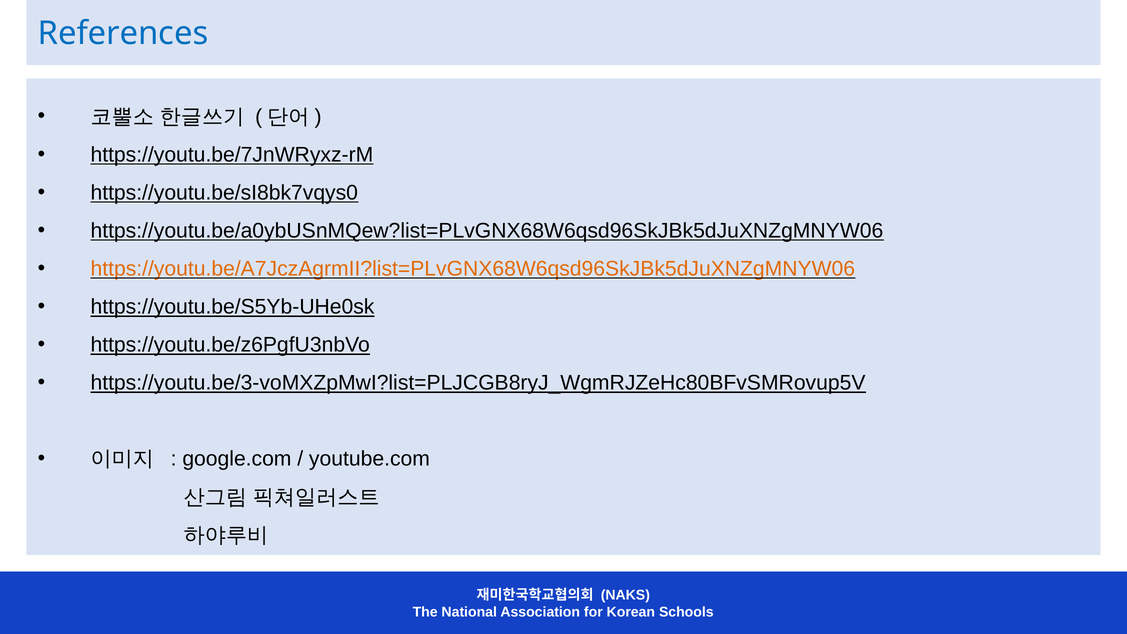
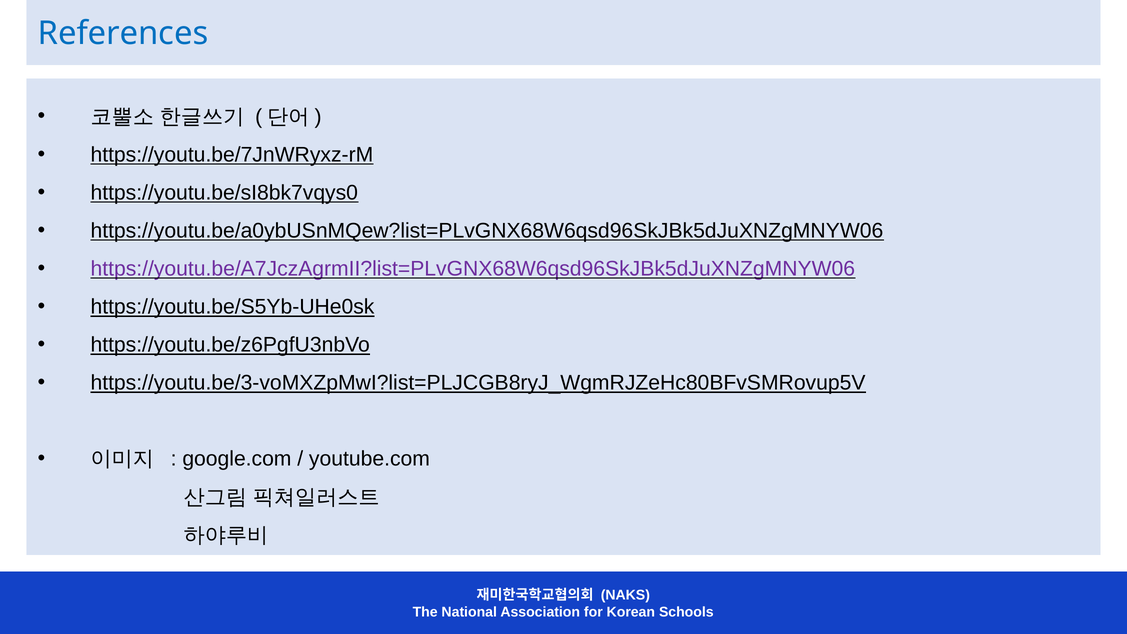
https://youtu.be/A7JczAgrmII?list=PLvGNX68W6qsd96SkJBk5dJuXNZgMNYW06 colour: orange -> purple
